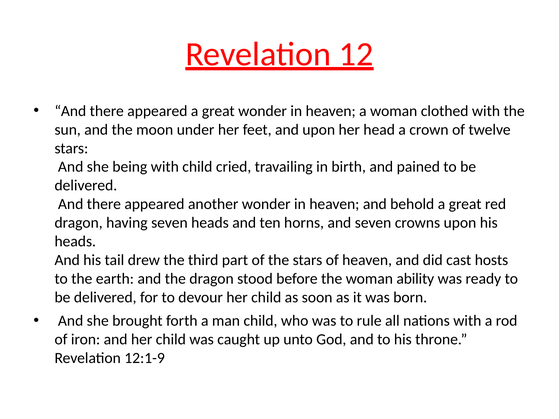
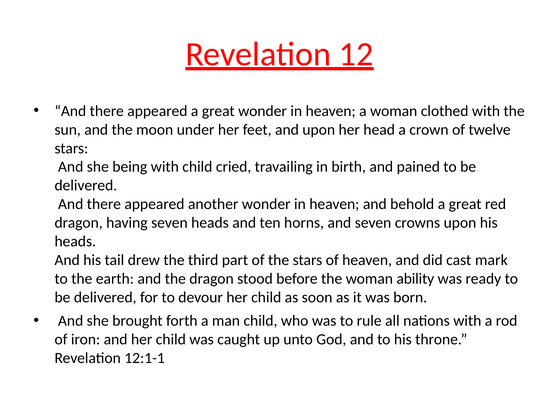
hosts: hosts -> mark
12:1-9: 12:1-9 -> 12:1-1
